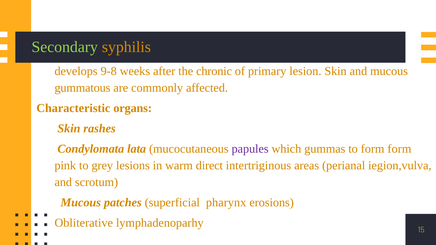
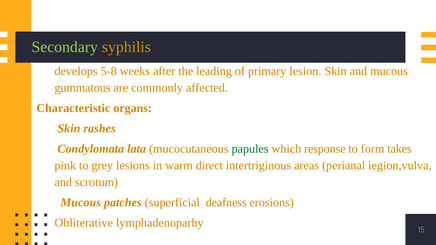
9-8: 9-8 -> 5-8
chronic: chronic -> leading
papules colour: purple -> green
gummas: gummas -> response
form form: form -> takes
pharynx: pharynx -> deafness
